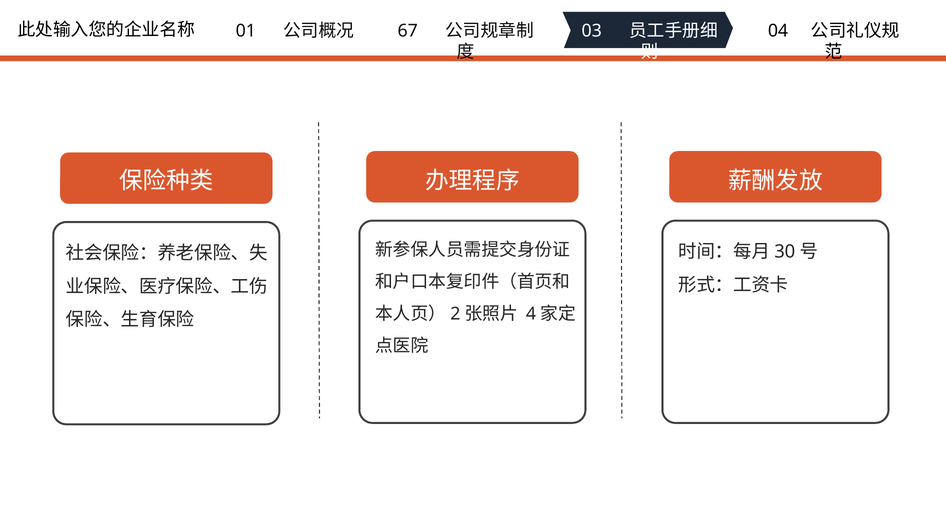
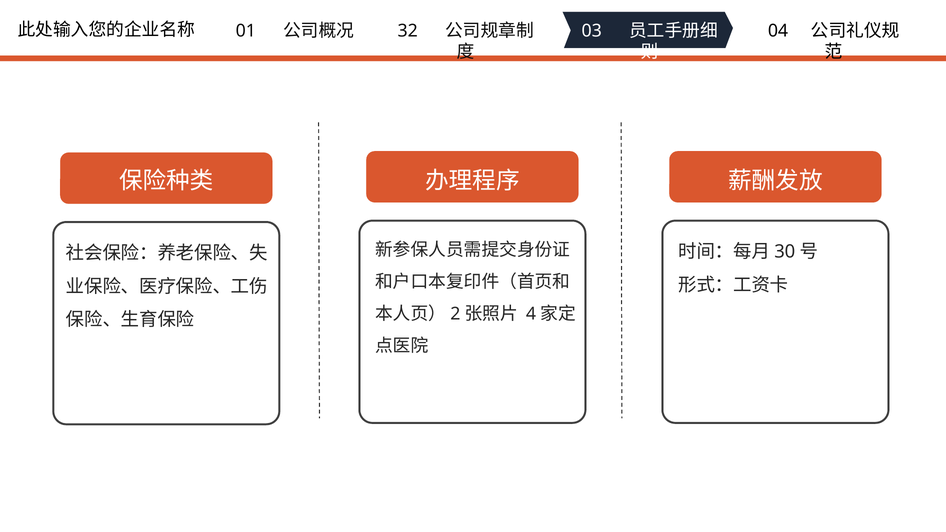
67: 67 -> 32
